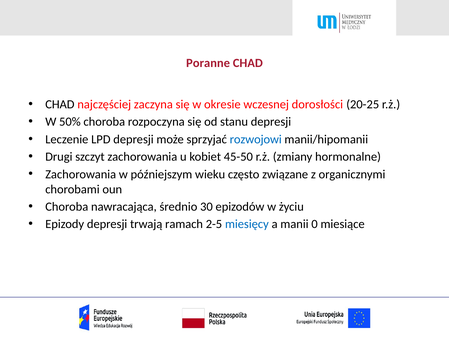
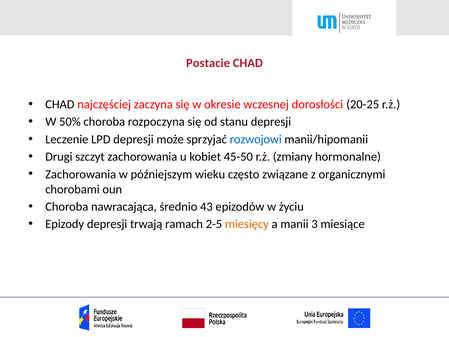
Poranne: Poranne -> Postacie
30: 30 -> 43
miesięcy colour: blue -> orange
0: 0 -> 3
